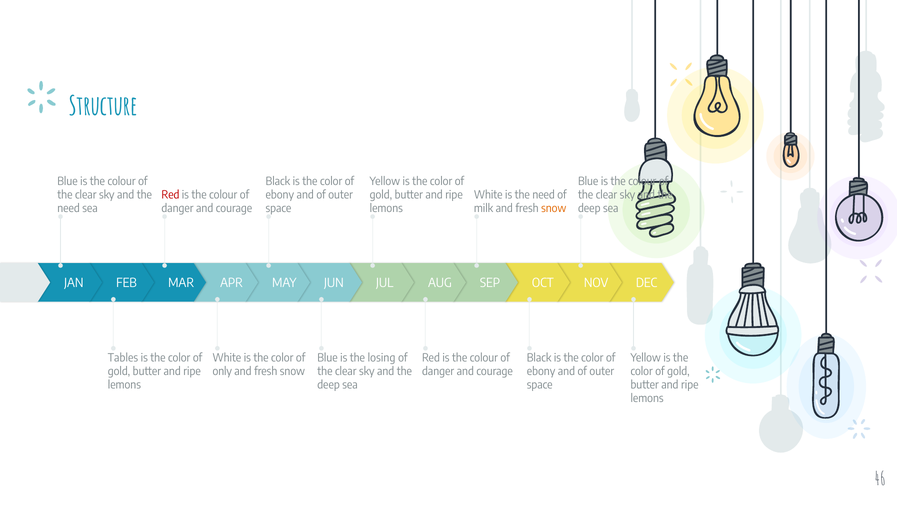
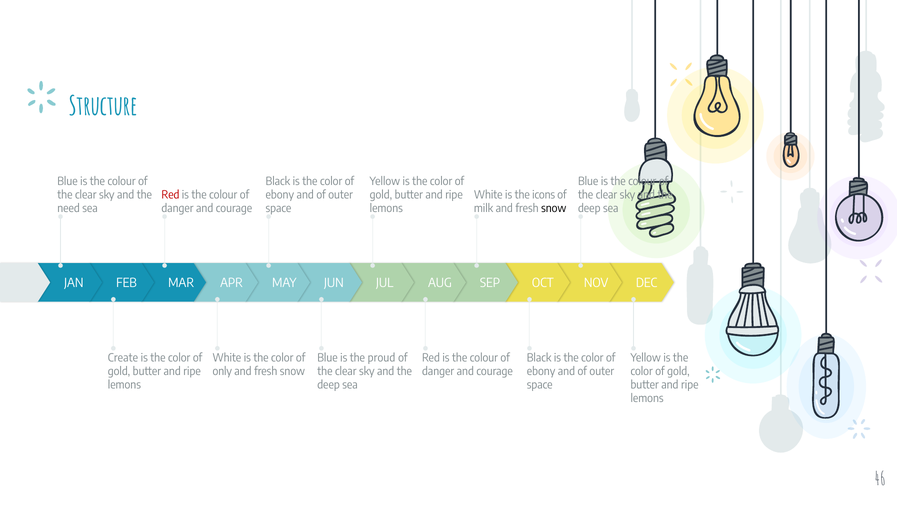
is the need: need -> icons
snow at (554, 208) colour: orange -> black
Tables: Tables -> Create
losing: losing -> proud
